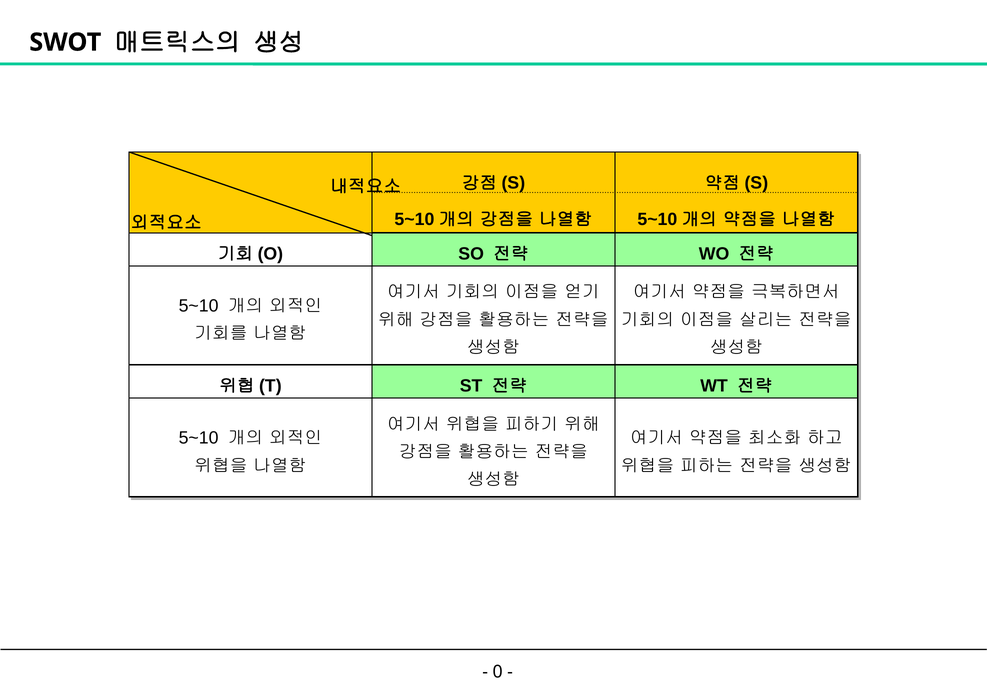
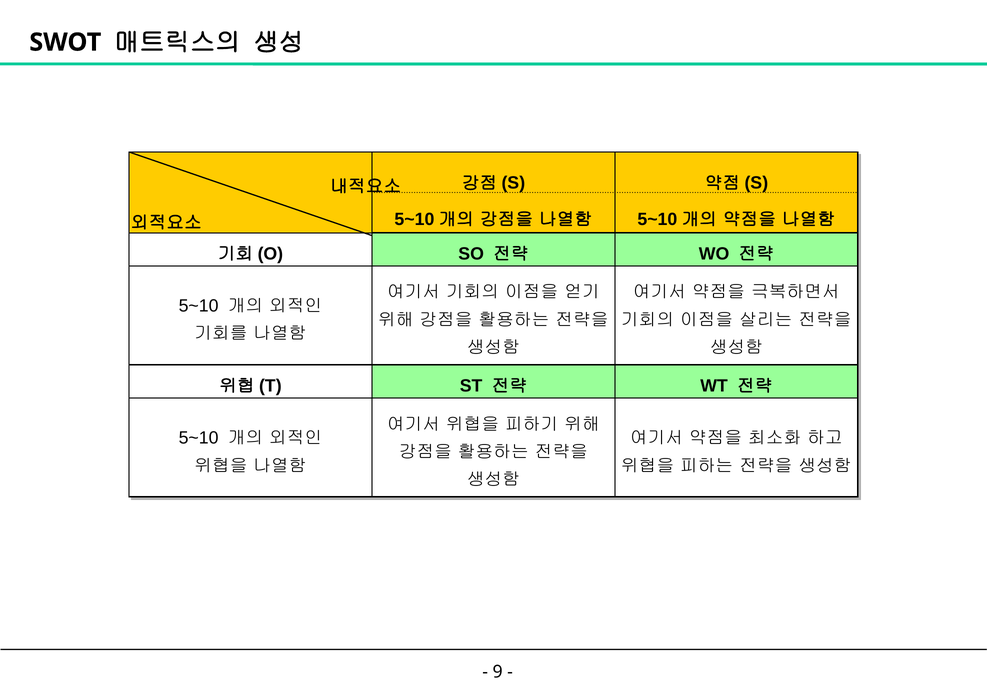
0: 0 -> 9
